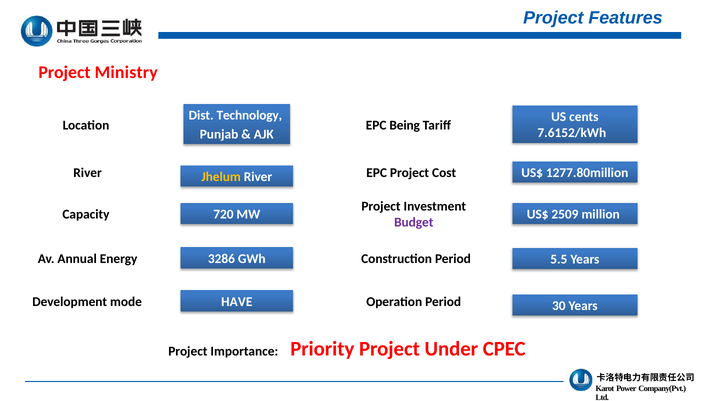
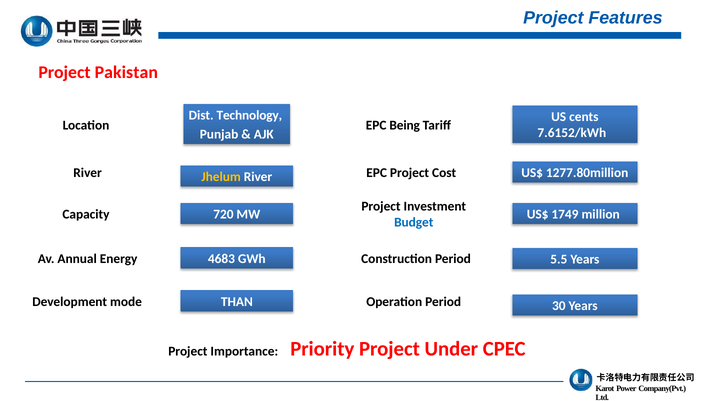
Ministry: Ministry -> Pakistan
2509: 2509 -> 1749
Budget colour: purple -> blue
3286: 3286 -> 4683
HAVE: HAVE -> THAN
